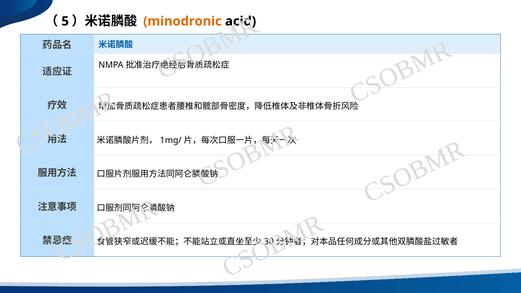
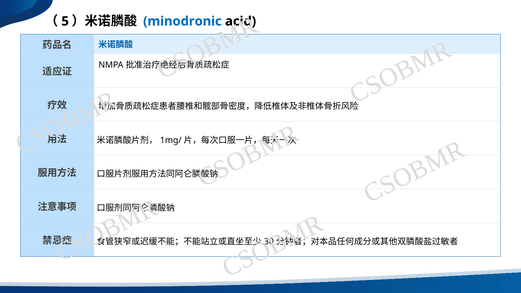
minodronic colour: orange -> blue
